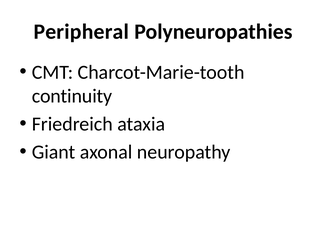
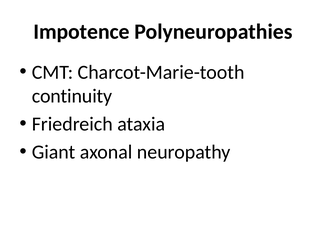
Peripheral: Peripheral -> Impotence
